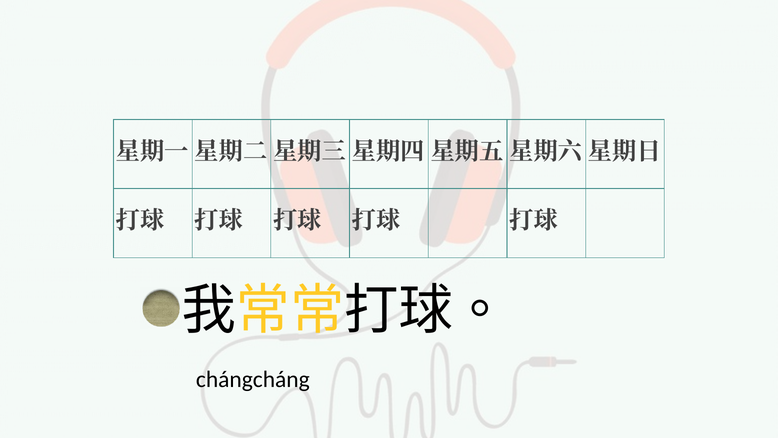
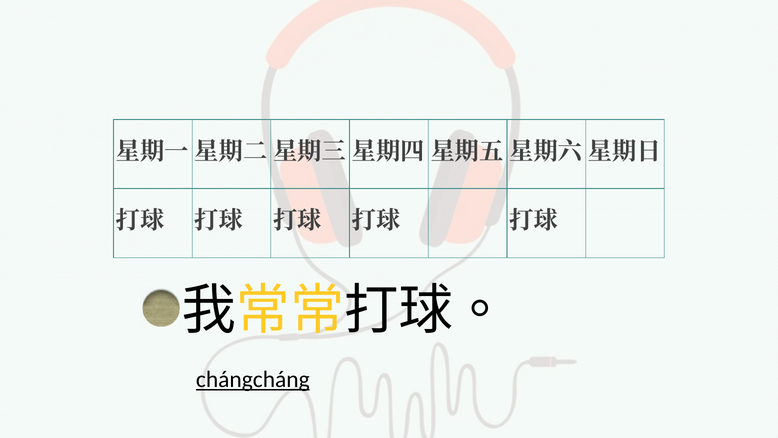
chángcháng underline: none -> present
